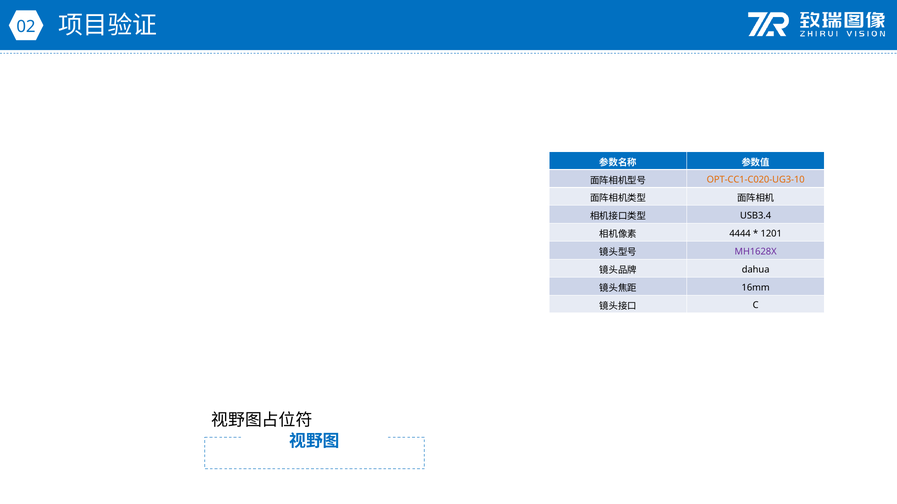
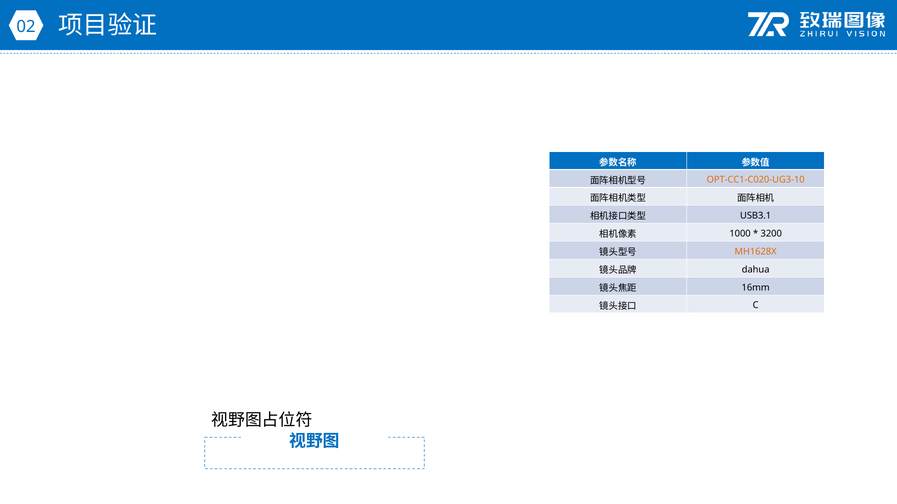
USB3.4: USB3.4 -> USB3.1
4444: 4444 -> 1000
1201: 1201 -> 3200
MH1628X colour: purple -> orange
